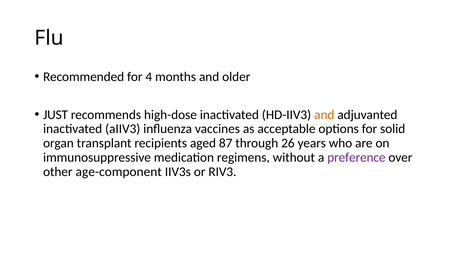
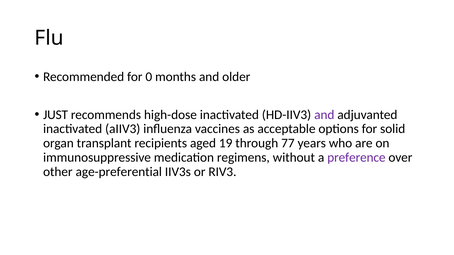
4: 4 -> 0
and at (324, 115) colour: orange -> purple
87: 87 -> 19
26: 26 -> 77
age-component: age-component -> age-preferential
